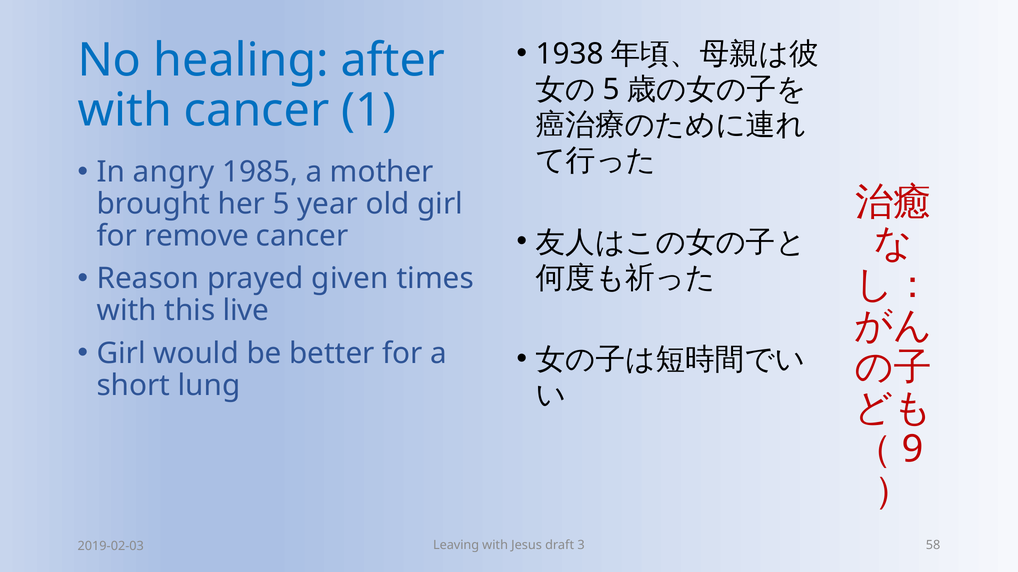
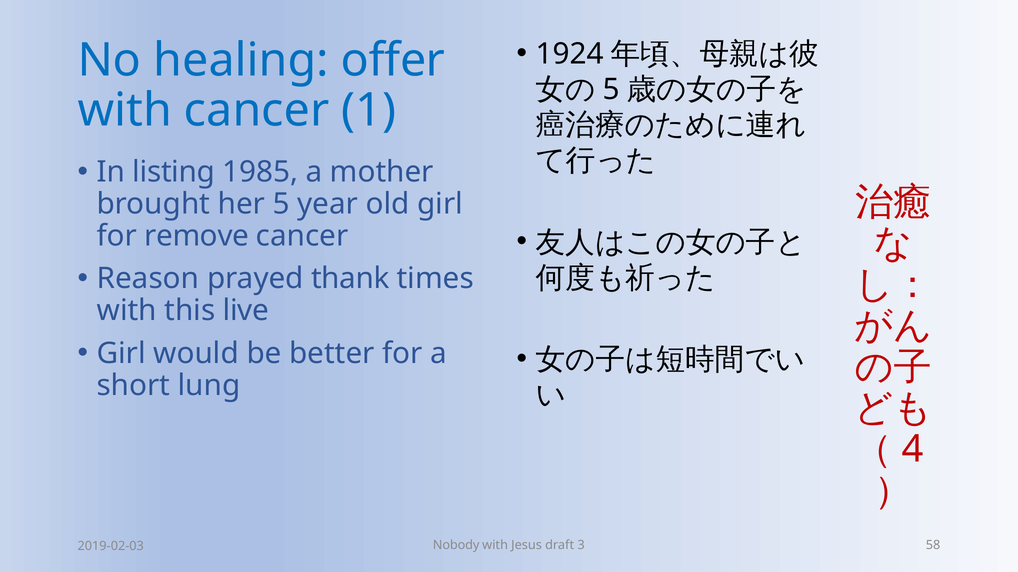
1938: 1938 -> 1924
after: after -> offer
angry: angry -> listing
given: given -> thank
9: 9 -> 4
Leaving: Leaving -> Nobody
